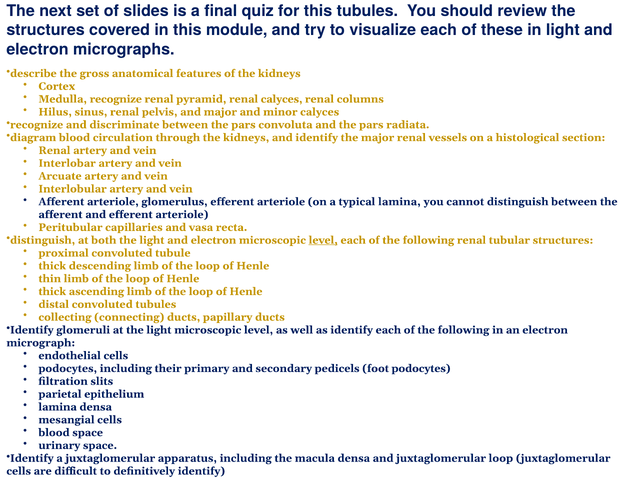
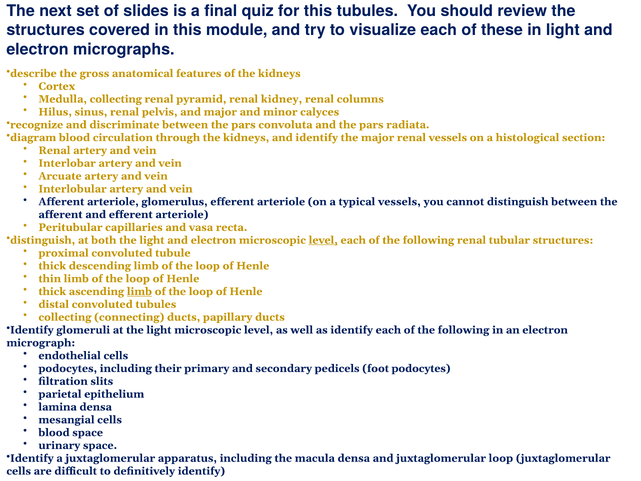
Medulla recognize: recognize -> collecting
renal calyces: calyces -> kidney
typical lamina: lamina -> vessels
limb at (139, 291) underline: none -> present
